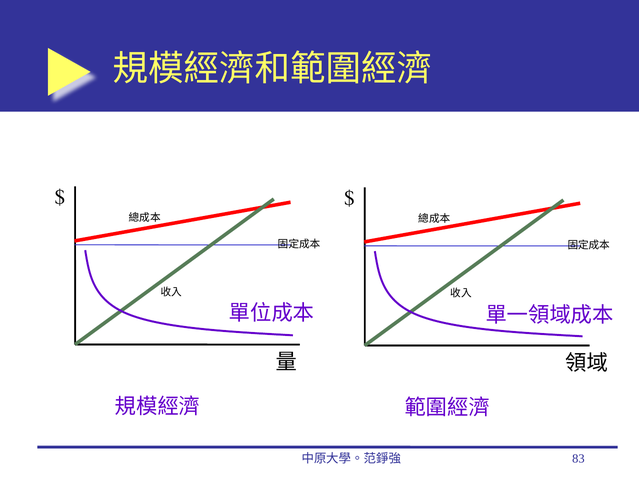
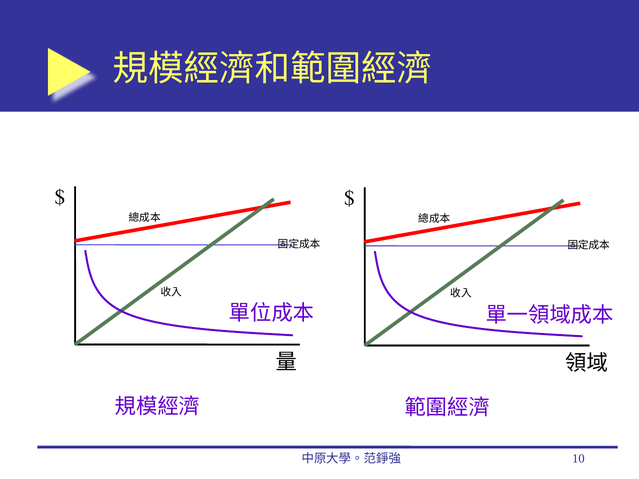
83: 83 -> 10
